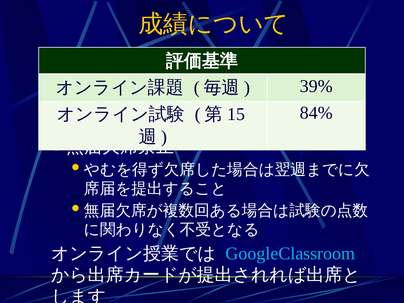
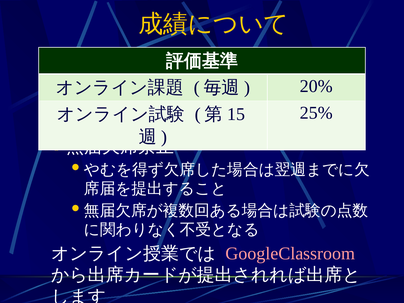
39%: 39% -> 20%
84%: 84% -> 25%
GoogleClassroom colour: light blue -> pink
